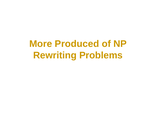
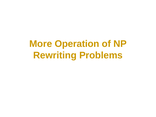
Produced: Produced -> Operation
